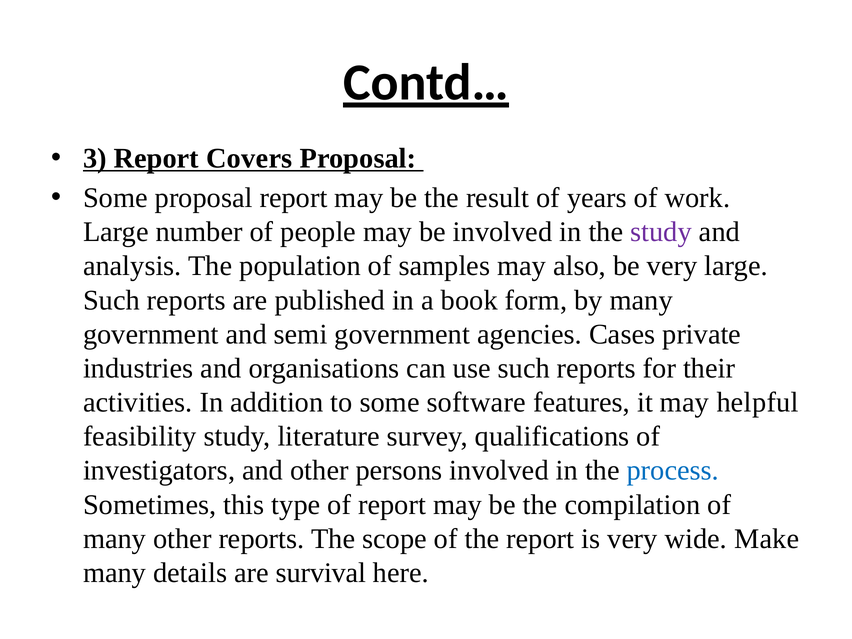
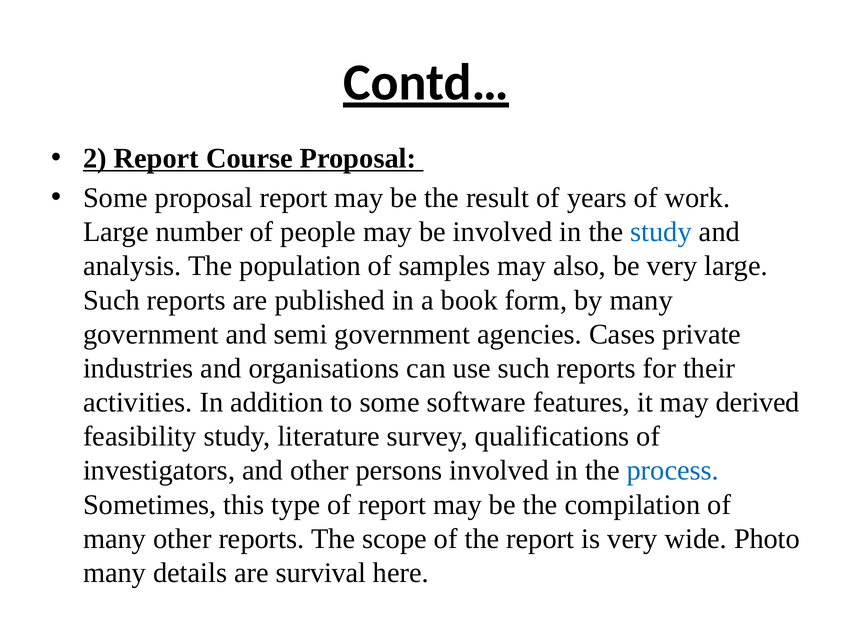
3: 3 -> 2
Covers: Covers -> Course
study at (661, 232) colour: purple -> blue
helpful: helpful -> derived
Make: Make -> Photo
